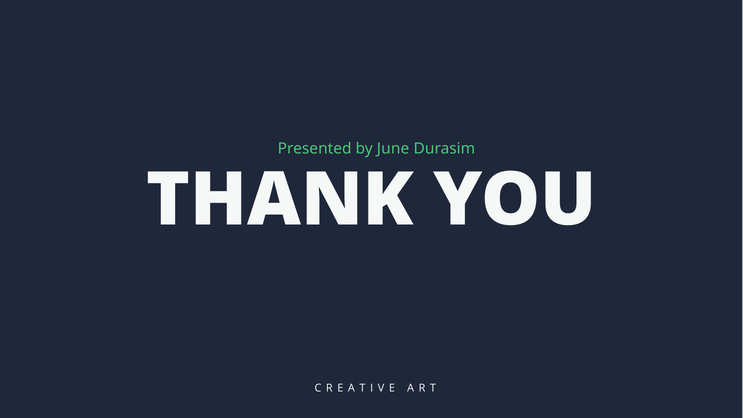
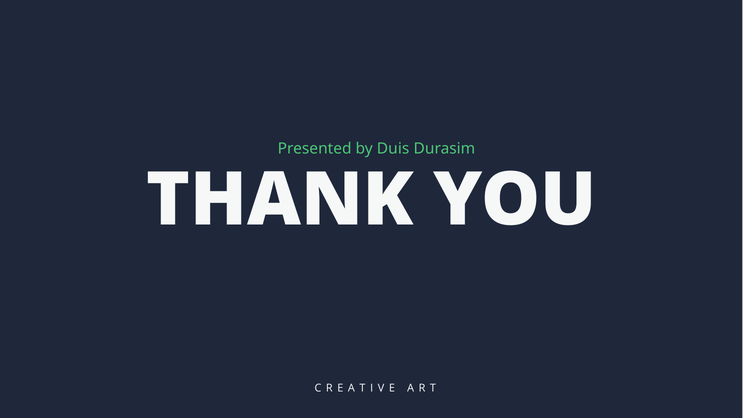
June: June -> Duis
